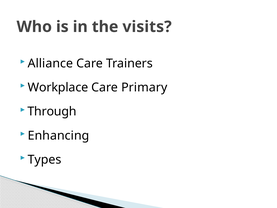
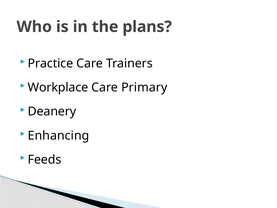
visits: visits -> plans
Alliance: Alliance -> Practice
Through: Through -> Deanery
Types: Types -> Feeds
